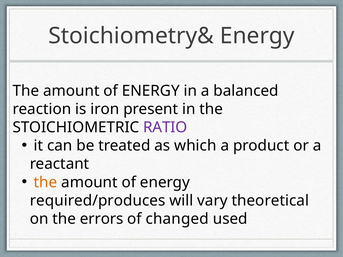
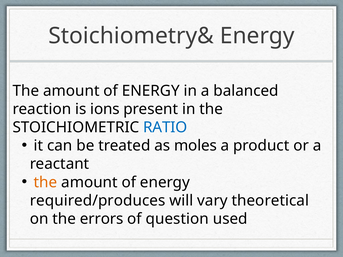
iron: iron -> ions
RATIO colour: purple -> blue
which: which -> moles
changed: changed -> question
